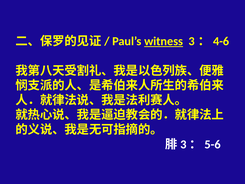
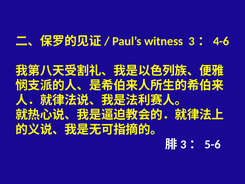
witness underline: present -> none
